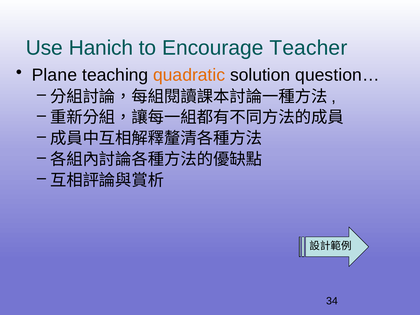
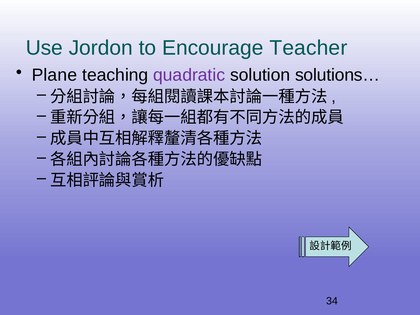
Hanich: Hanich -> Jordon
quadratic colour: orange -> purple
question…: question… -> solutions…
